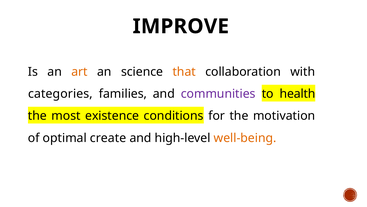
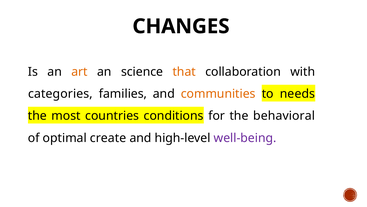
IMPROVE: IMPROVE -> CHANGES
communities colour: purple -> orange
health: health -> needs
existence: existence -> countries
motivation: motivation -> behavioral
well-being colour: orange -> purple
